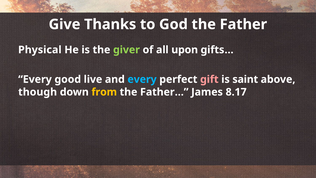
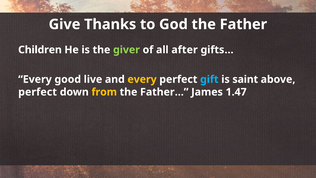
Physical: Physical -> Children
upon: upon -> after
every at (142, 79) colour: light blue -> yellow
gift colour: pink -> light blue
though at (38, 92): though -> perfect
8.17: 8.17 -> 1.47
